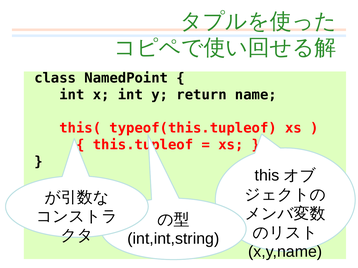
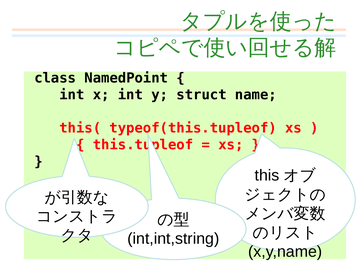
return: return -> struct
